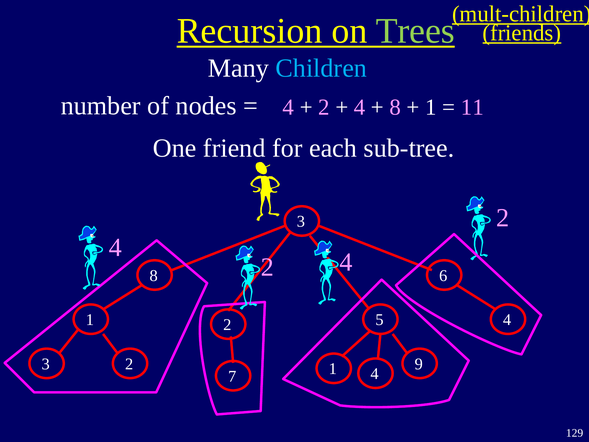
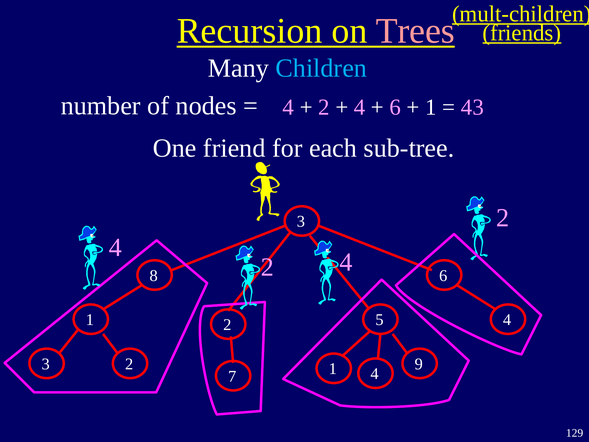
Trees colour: light green -> pink
8 at (395, 107): 8 -> 6
11: 11 -> 43
